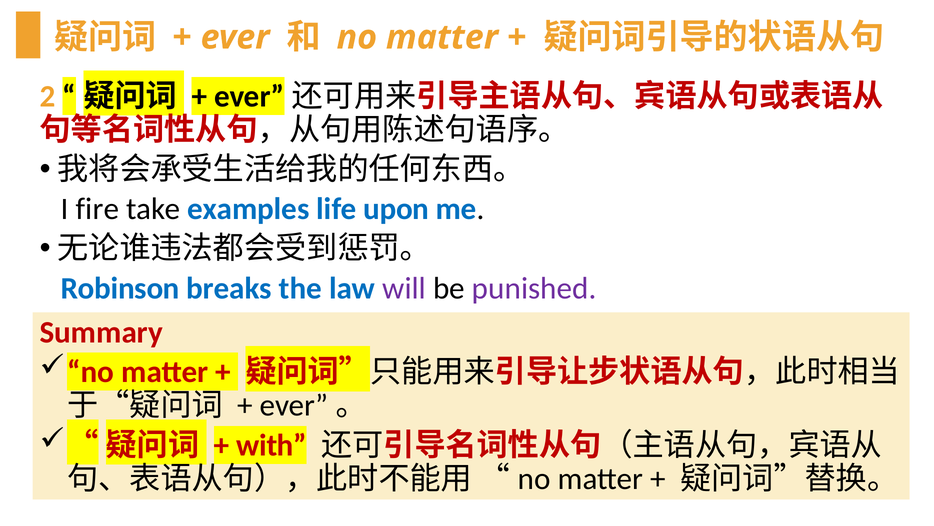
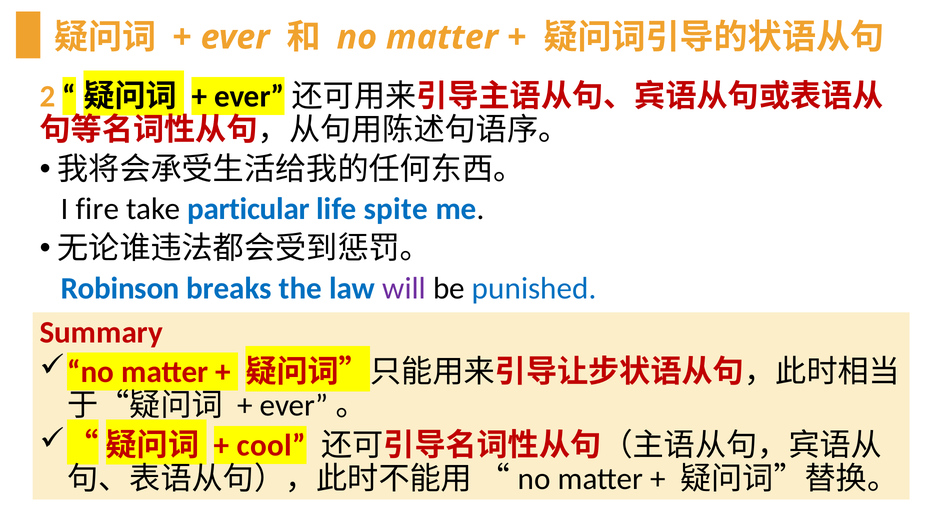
examples: examples -> particular
upon: upon -> spite
punished colour: purple -> blue
with: with -> cool
